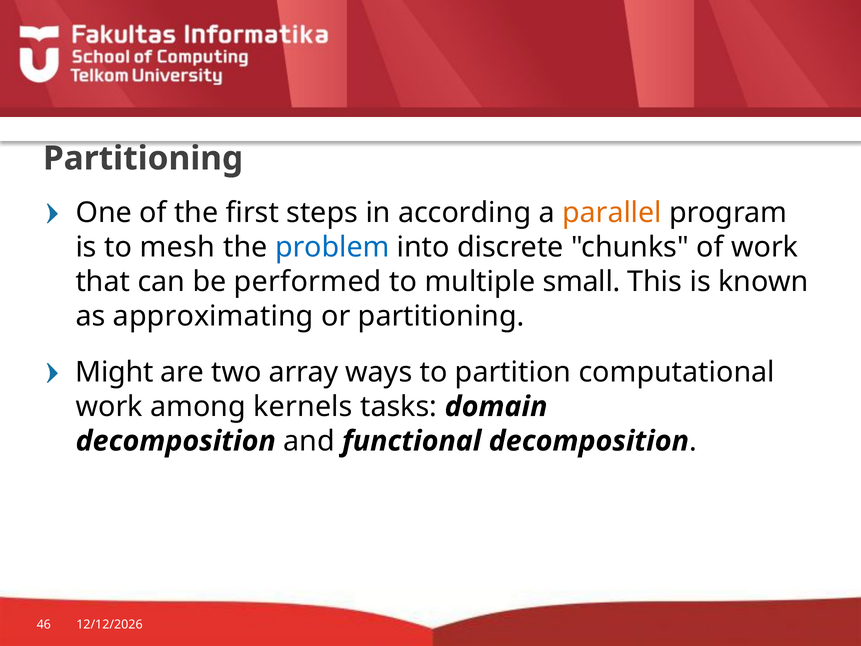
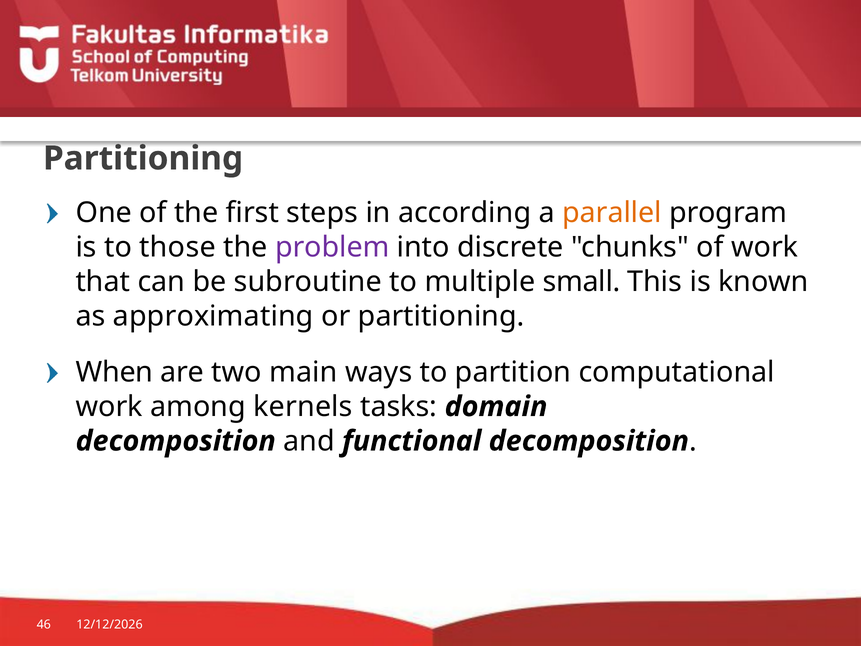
mesh: mesh -> those
problem colour: blue -> purple
performed: performed -> subroutine
Might: Might -> When
array: array -> main
